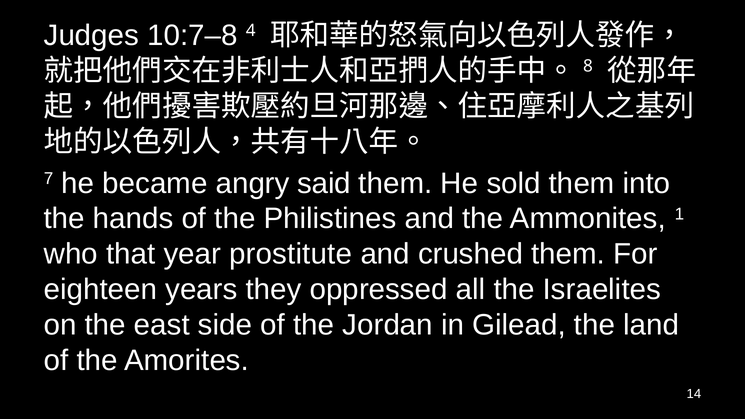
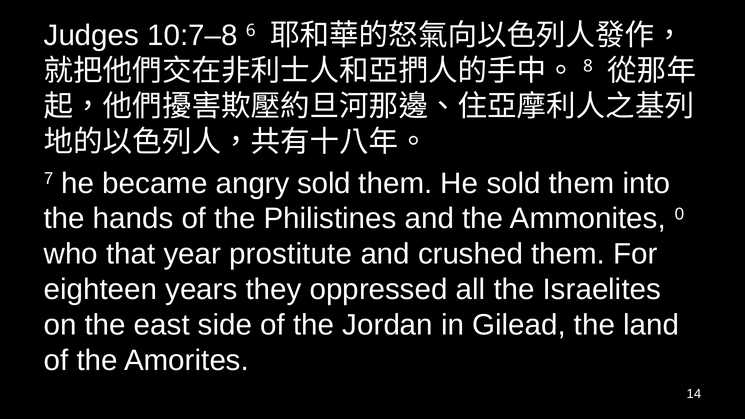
4: 4 -> 6
angry said: said -> sold
1: 1 -> 0
